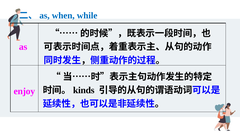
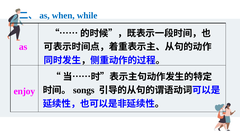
kinds: kinds -> songs
